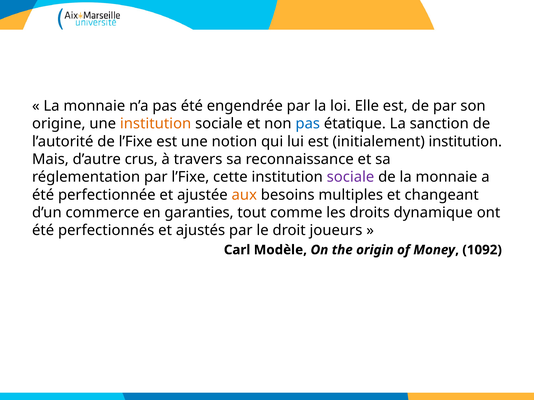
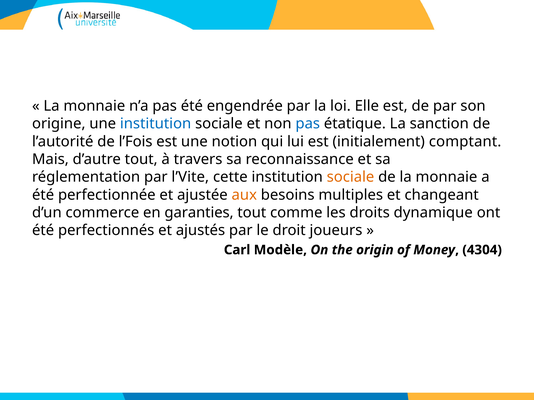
institution at (156, 124) colour: orange -> blue
de l’Fixe: l’Fixe -> l’Fois
initialement institution: institution -> comptant
d’autre crus: crus -> tout
par l’Fixe: l’Fixe -> l’Vite
sociale at (350, 177) colour: purple -> orange
1092: 1092 -> 4304
